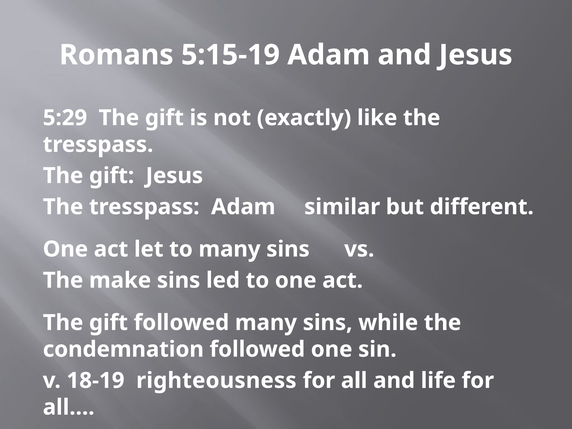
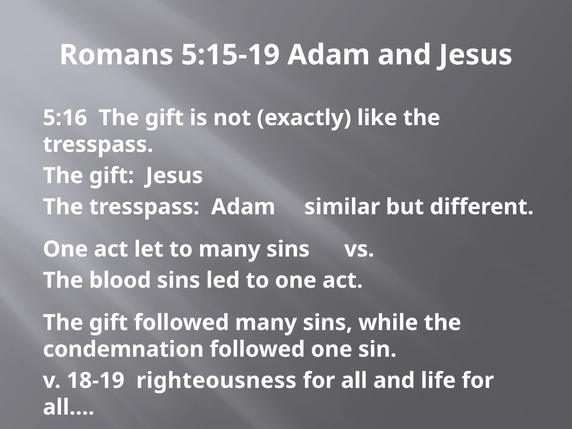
5:29: 5:29 -> 5:16
make: make -> blood
